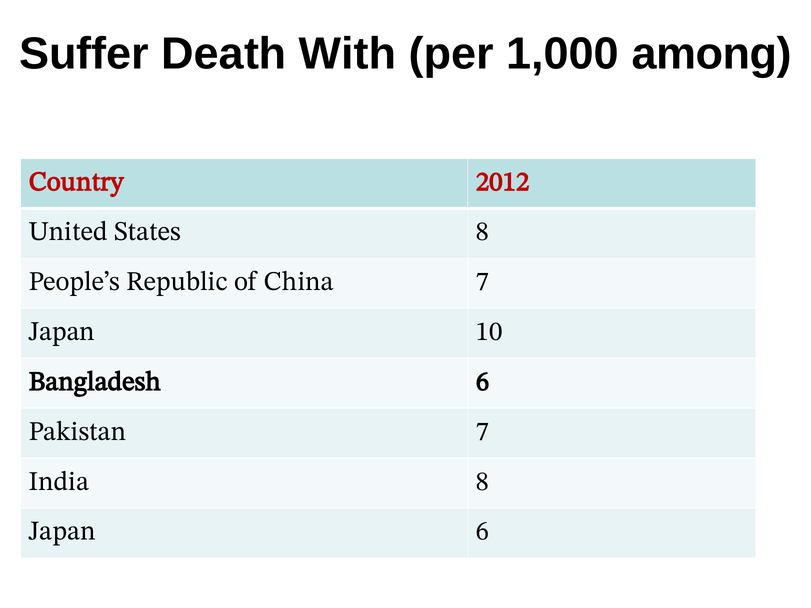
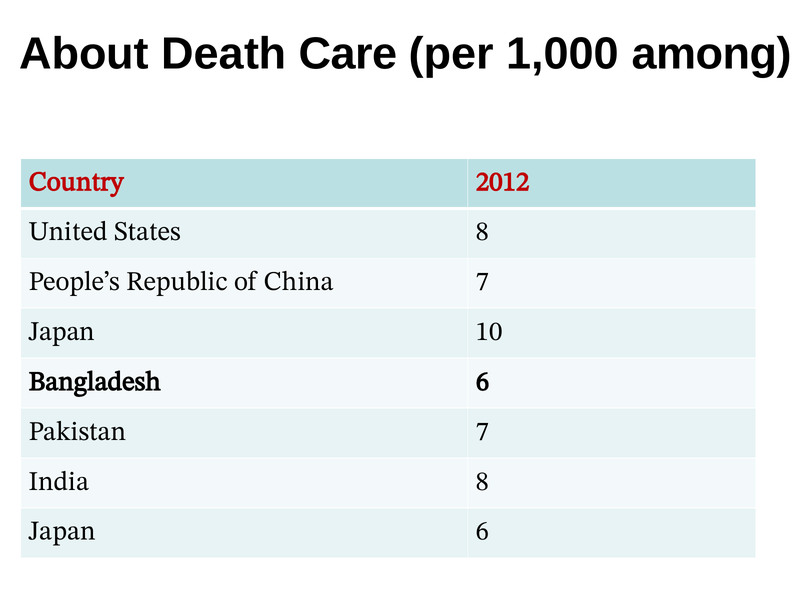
Suffer: Suffer -> About
With: With -> Care
